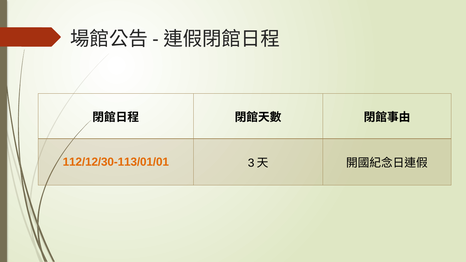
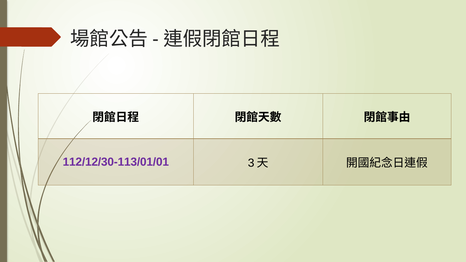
112/12/30-113/01/01 colour: orange -> purple
